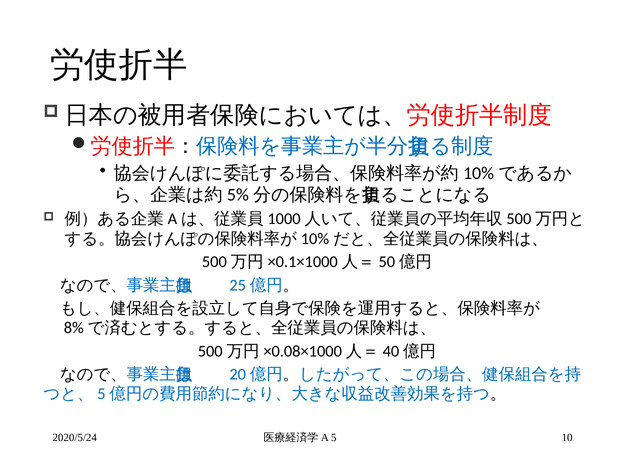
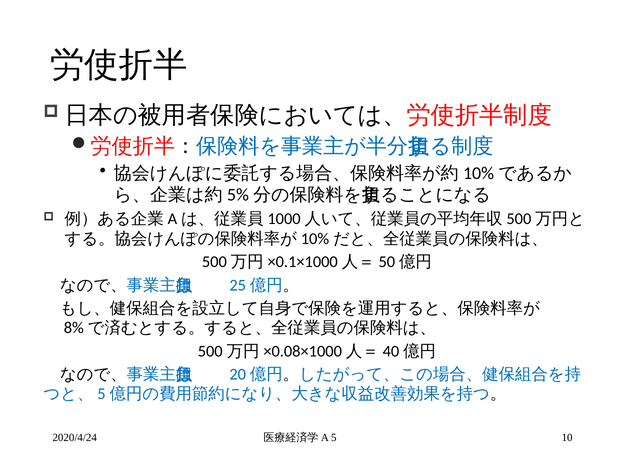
2020/5/24: 2020/5/24 -> 2020/4/24
